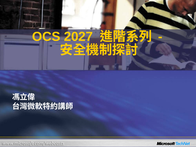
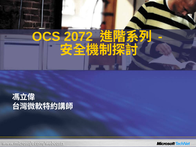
2027: 2027 -> 2072
